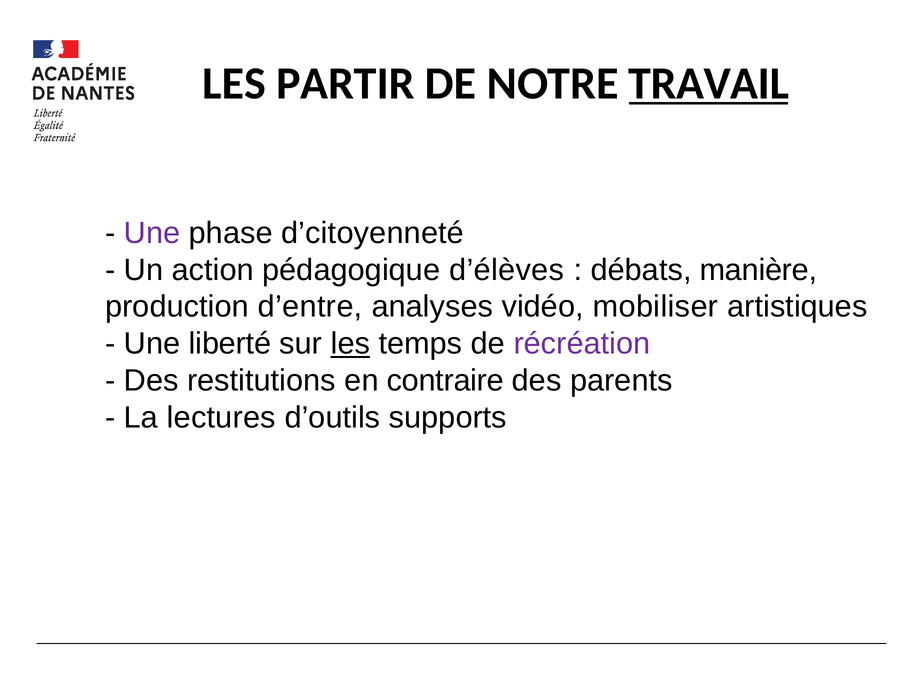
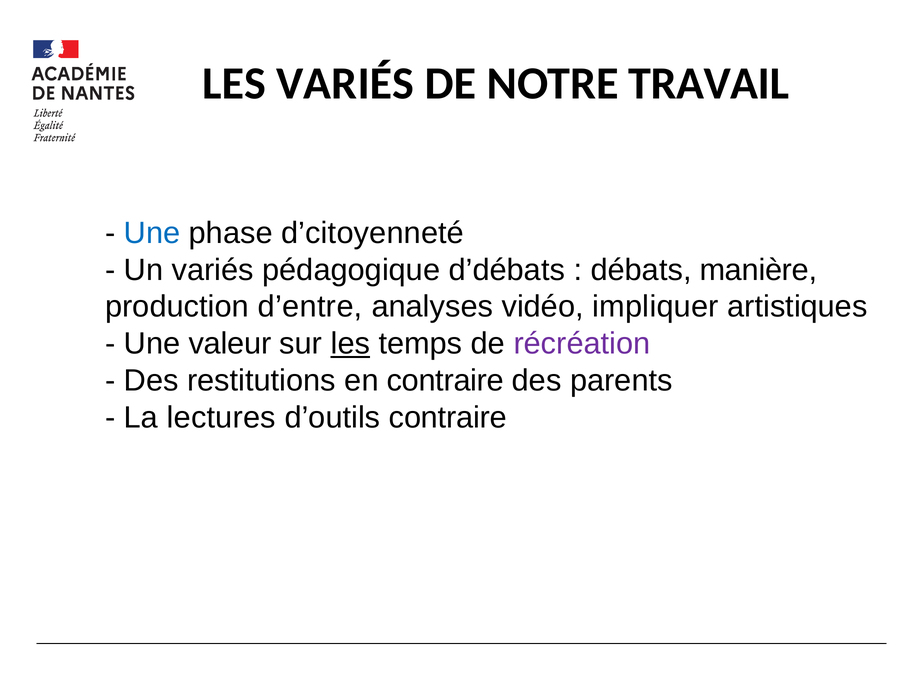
LES PARTIR: PARTIR -> VARIÉS
TRAVAIL underline: present -> none
Une at (152, 233) colour: purple -> blue
Un action: action -> variés
d’élèves: d’élèves -> d’débats
mobiliser: mobiliser -> impliquer
liberté: liberté -> valeur
d’outils supports: supports -> contraire
